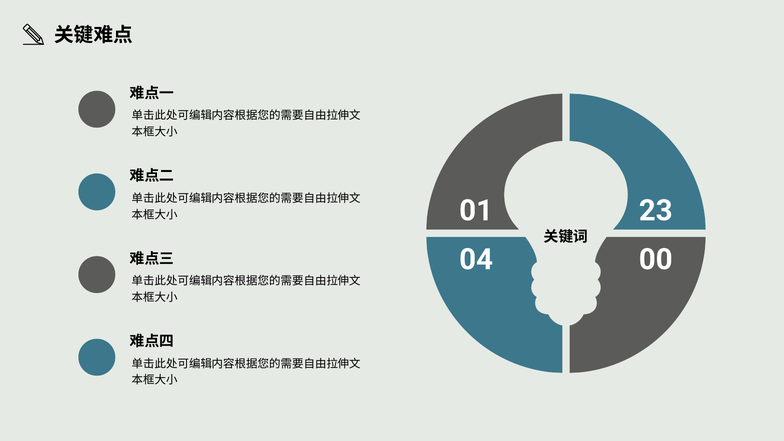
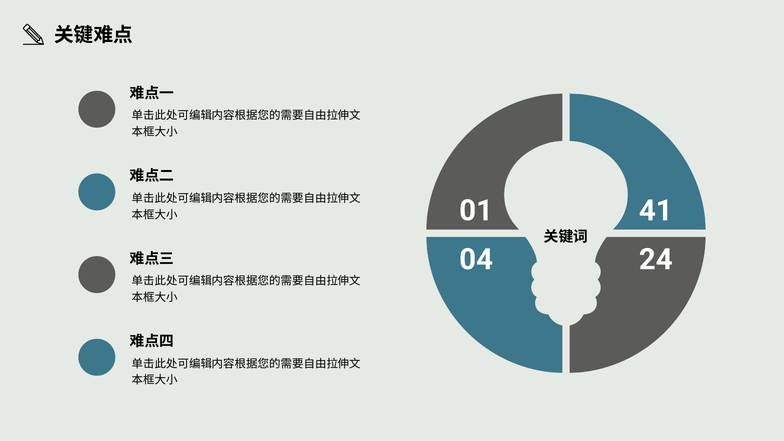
23: 23 -> 41
00: 00 -> 24
